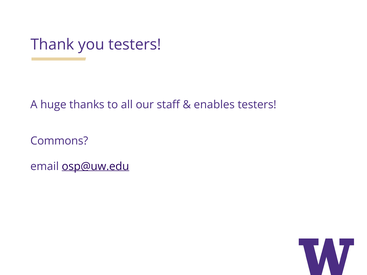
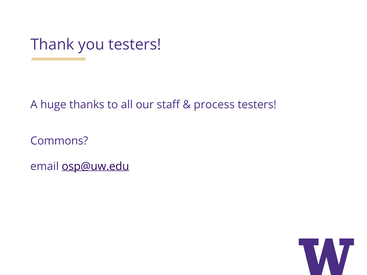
enables: enables -> process
